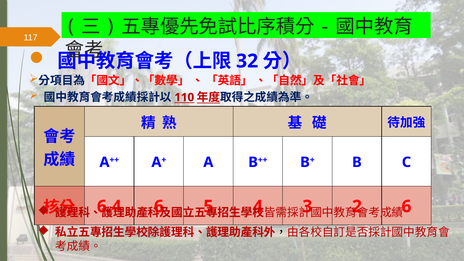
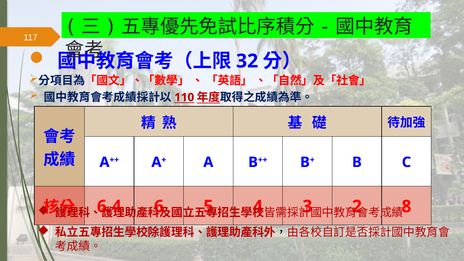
6 at (406, 207): 6 -> 8
